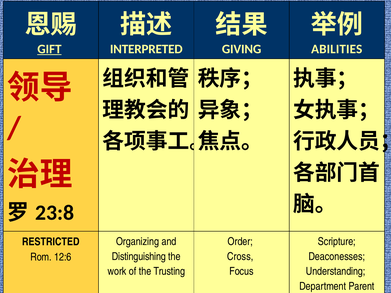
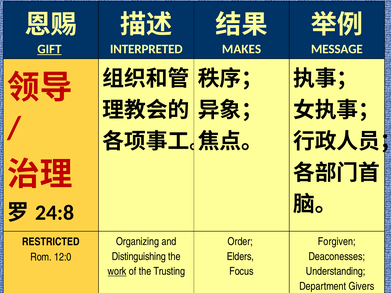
GIVING: GIVING -> MAKES
ABILITIES: ABILITIES -> MESSAGE
23:8: 23:8 -> 24:8
Scripture: Scripture -> Forgiven
Cross: Cross -> Elders
12:6: 12:6 -> 12:0
work underline: none -> present
Parent: Parent -> Givers
